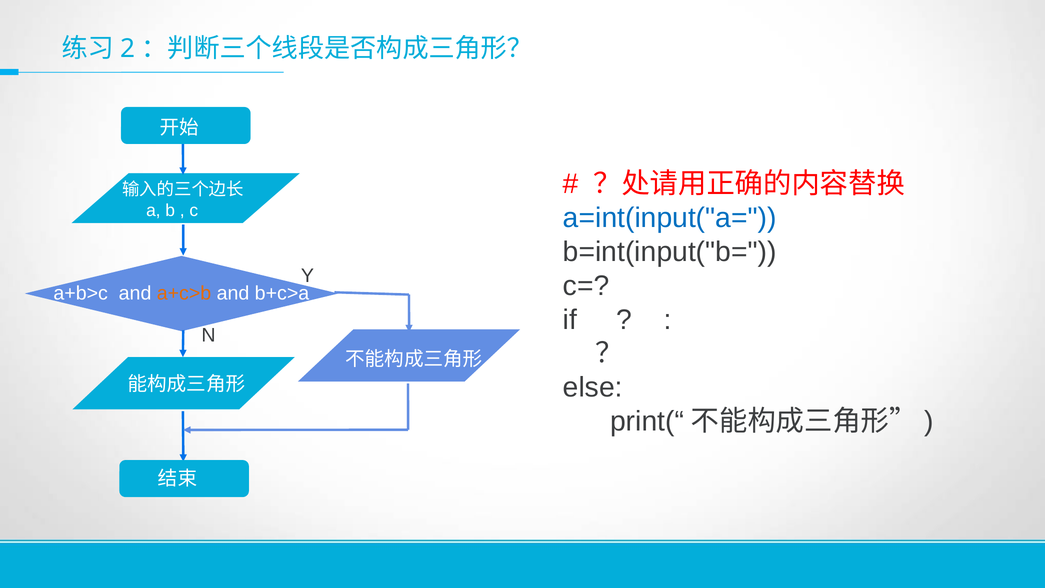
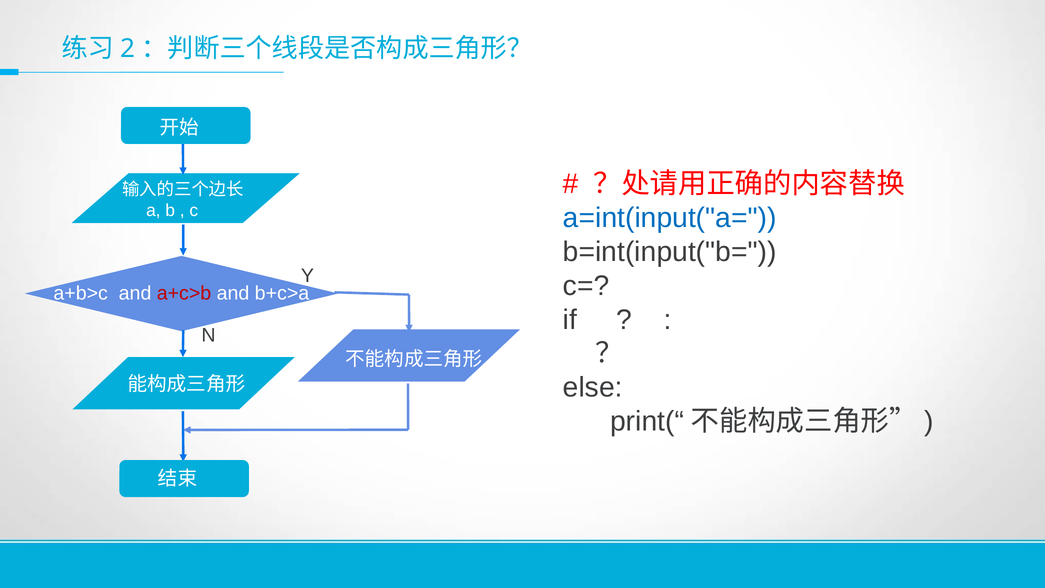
a+c>b colour: orange -> red
